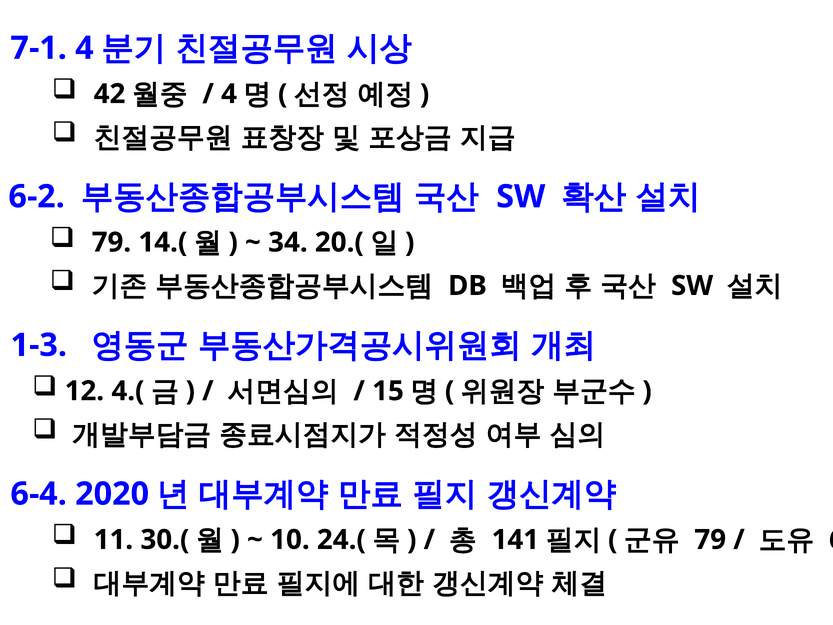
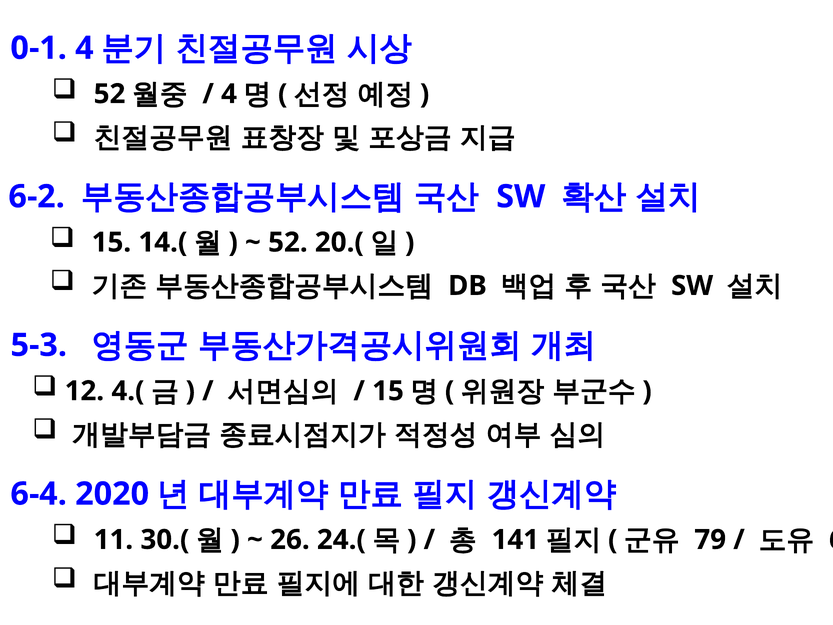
7-1: 7-1 -> 0-1
42 at (110, 94): 42 -> 52
79 at (111, 242): 79 -> 15
34 at (288, 242): 34 -> 52
1-3: 1-3 -> 5-3
10: 10 -> 26
